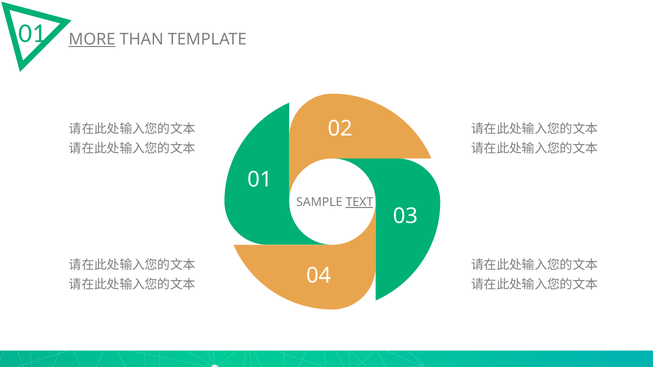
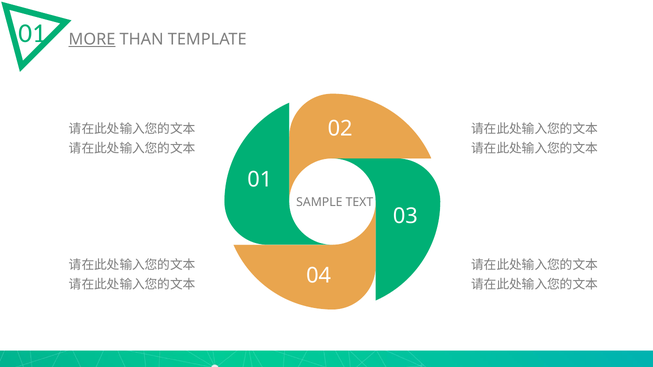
TEXT underline: present -> none
